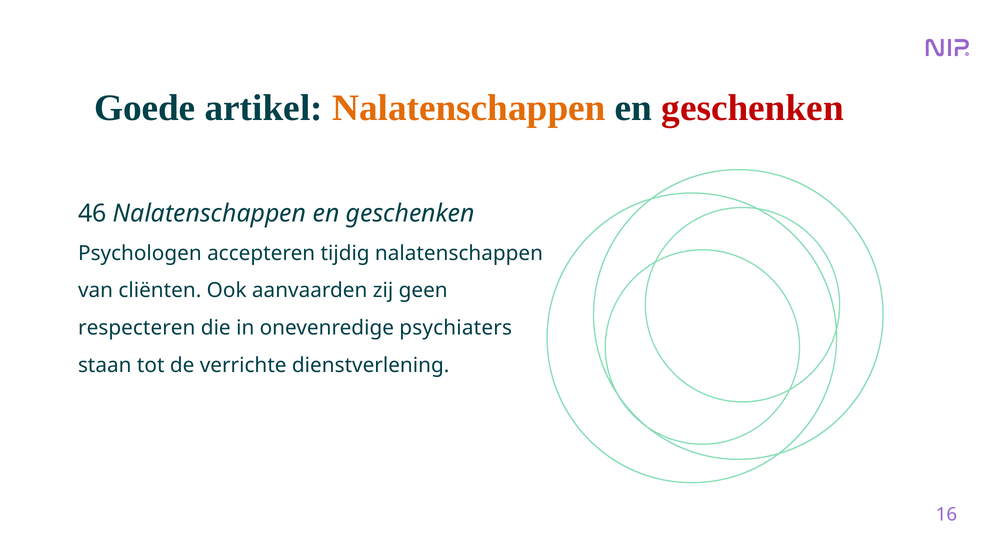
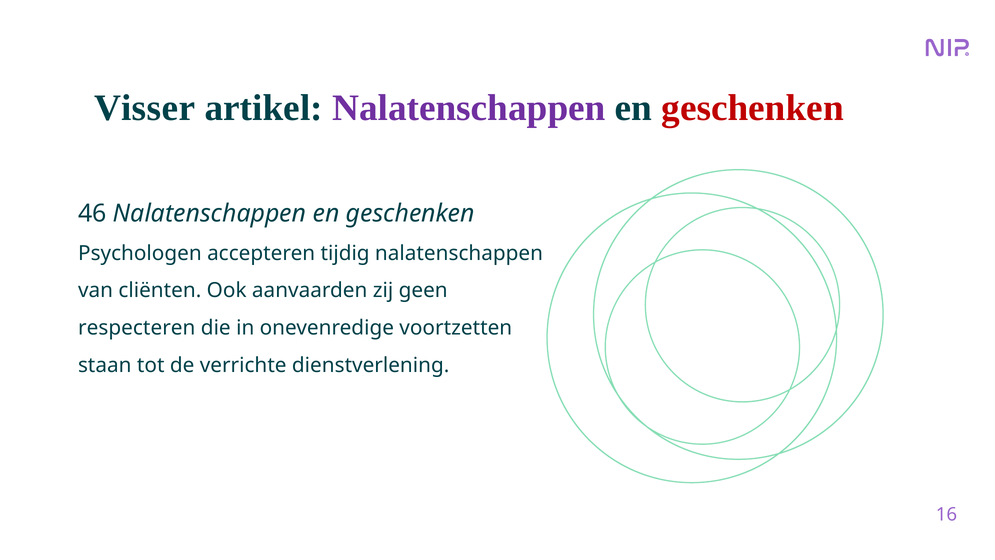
Goede: Goede -> Visser
Nalatenschappen at (469, 108) colour: orange -> purple
psychiaters: psychiaters -> voortzetten
